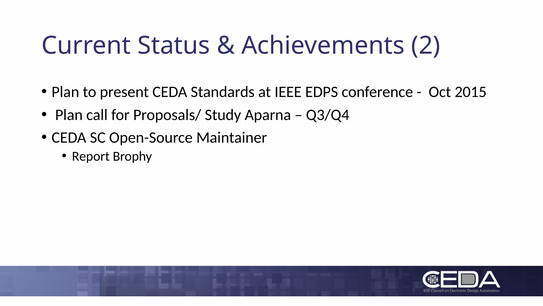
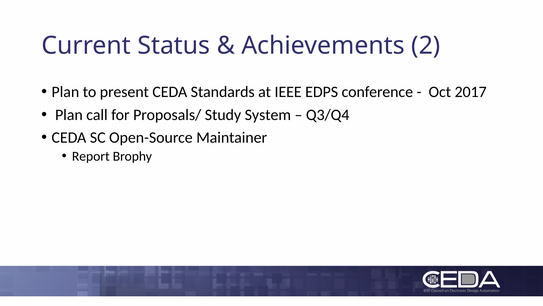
2015: 2015 -> 2017
Aparna: Aparna -> System
